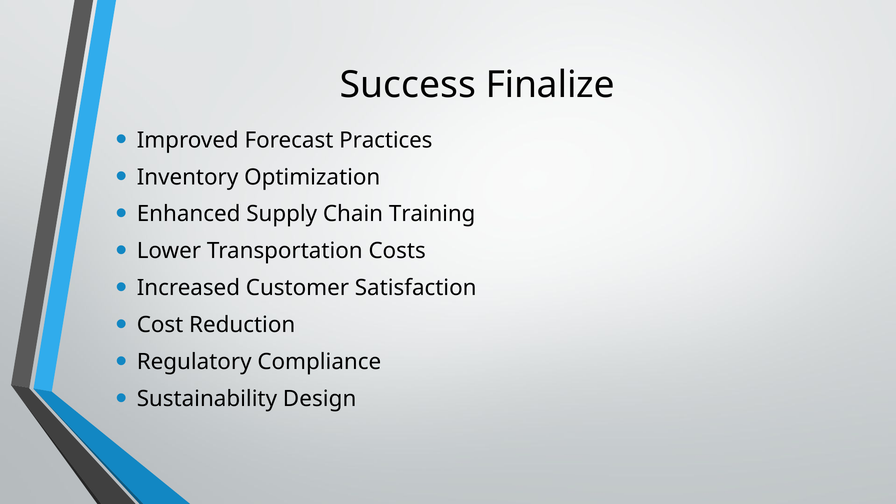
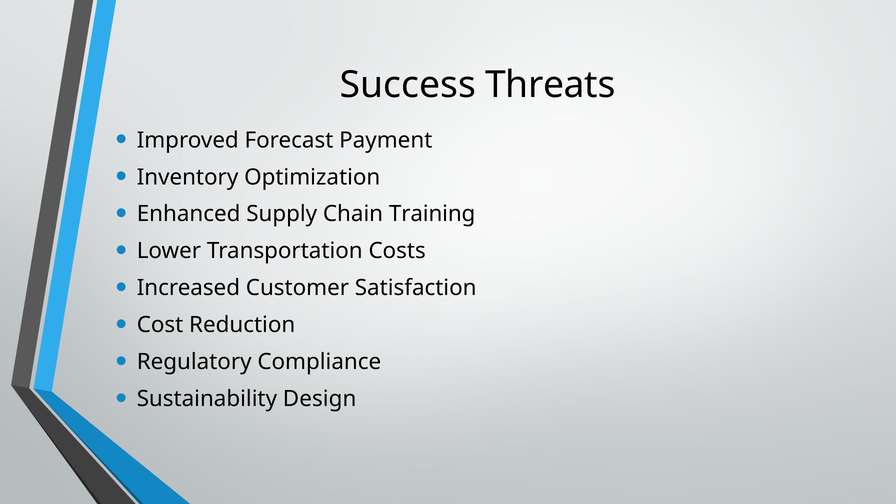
Finalize: Finalize -> Threats
Practices: Practices -> Payment
